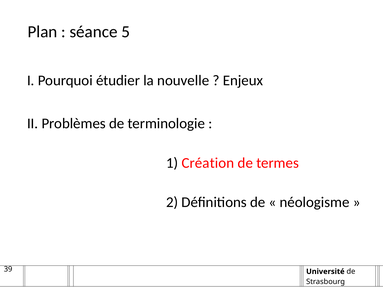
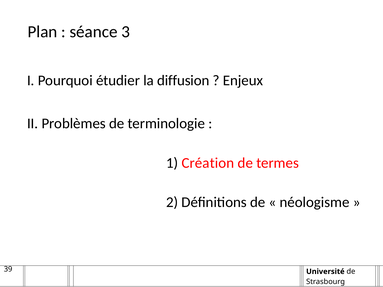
5: 5 -> 3
nouvelle: nouvelle -> diffusion
